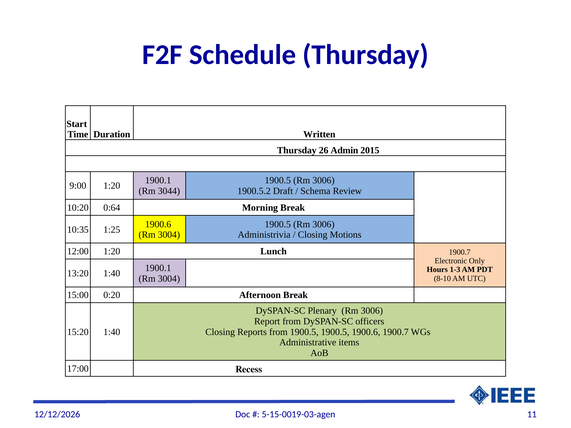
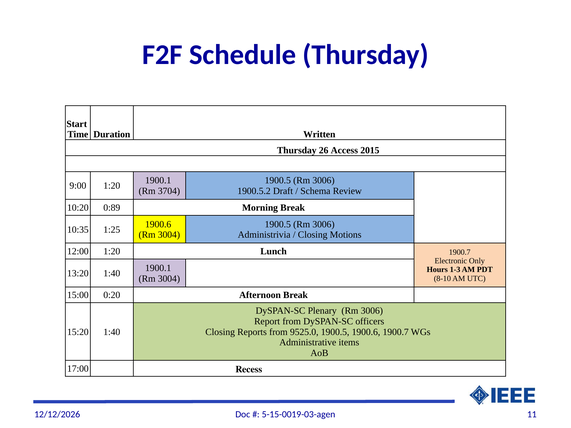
Admin: Admin -> Access
3044: 3044 -> 3704
0:64: 0:64 -> 0:89
from 1900.5: 1900.5 -> 9525.0
